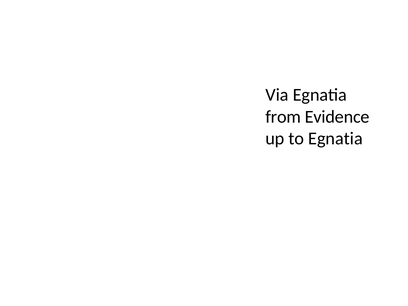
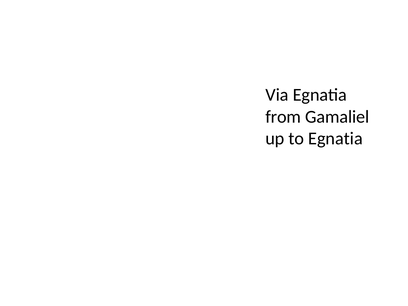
Evidence: Evidence -> Gamaliel
